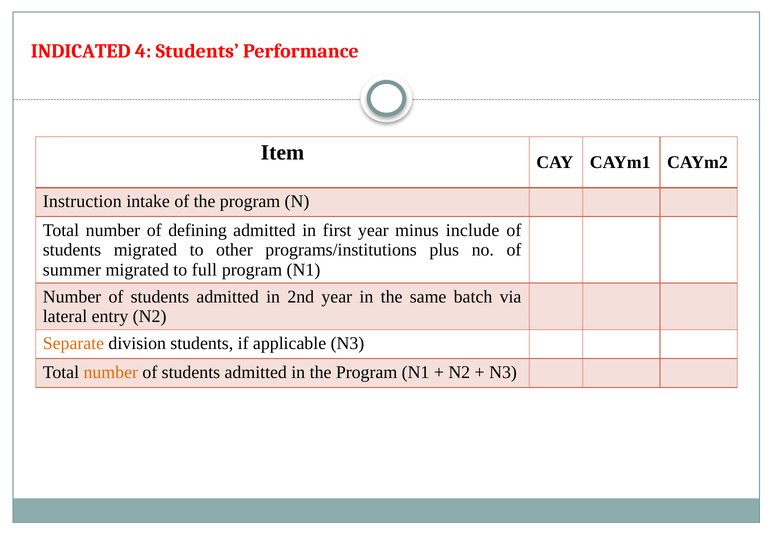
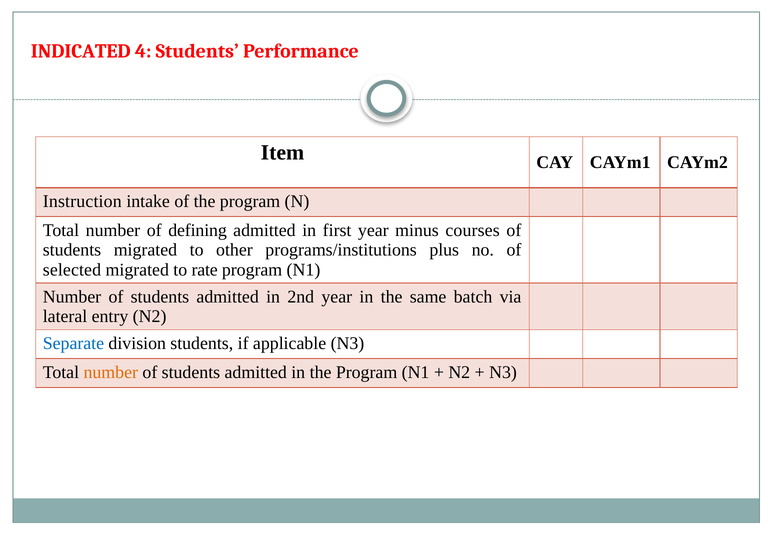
include: include -> courses
summer: summer -> selected
full: full -> rate
Separate colour: orange -> blue
